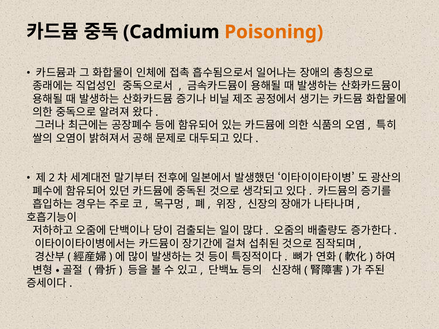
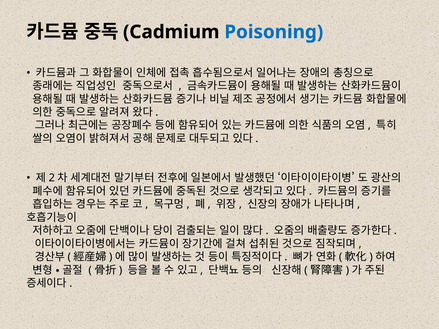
Poisoning colour: orange -> blue
